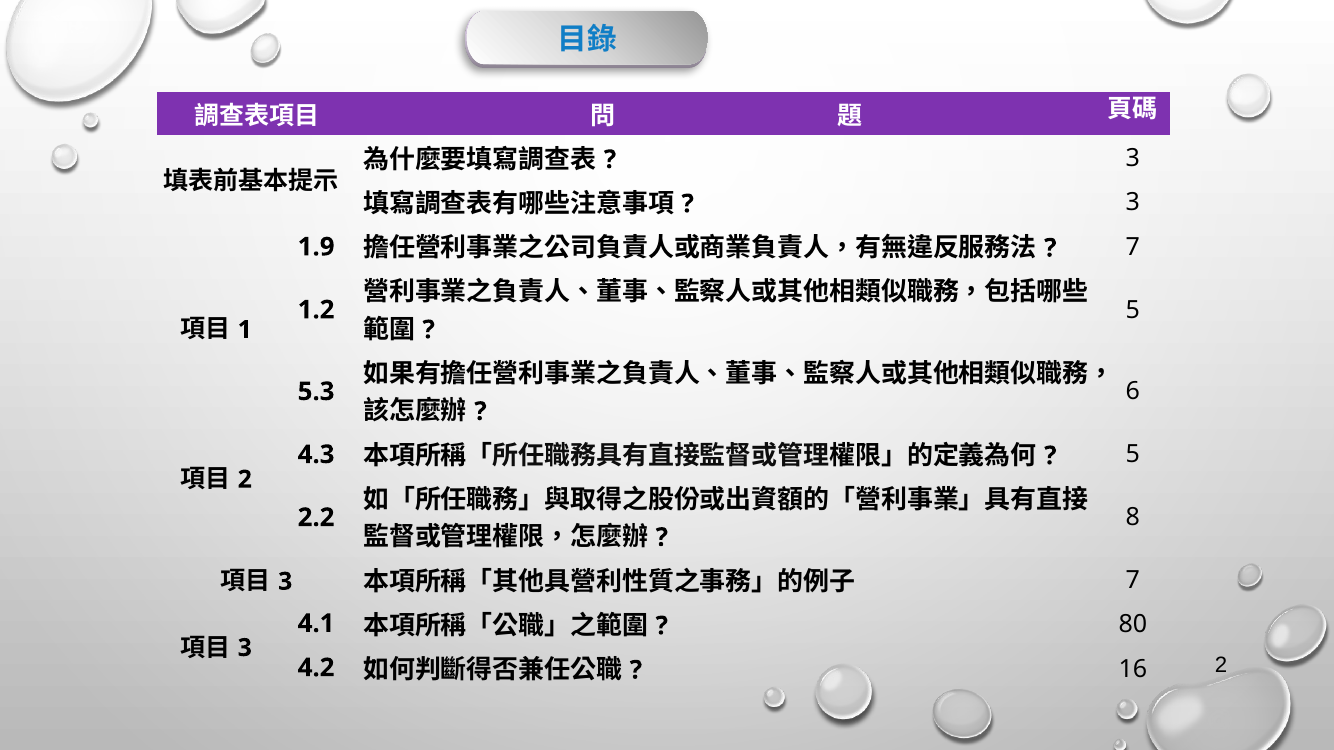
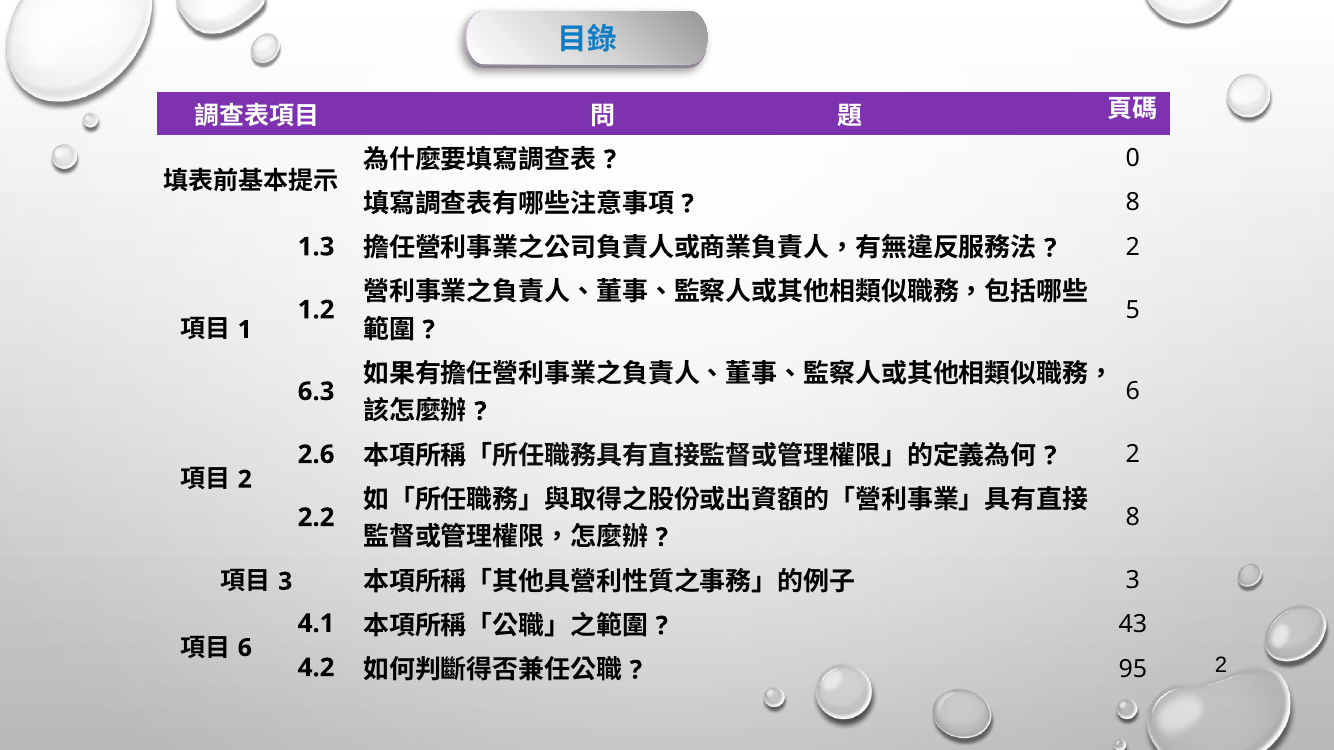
3 at (1133, 158): 3 -> 0
3 at (1133, 203): 3 -> 8
1.9: 1.9 -> 1.3
7 at (1133, 247): 7 -> 2
5.3: 5.3 -> 6.3
4.3: 4.3 -> 2.6
5 at (1133, 455): 5 -> 2
7 at (1133, 581): 7 -> 3
80: 80 -> 43
3 at (245, 648): 3 -> 6
16: 16 -> 95
